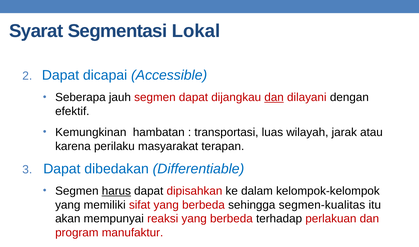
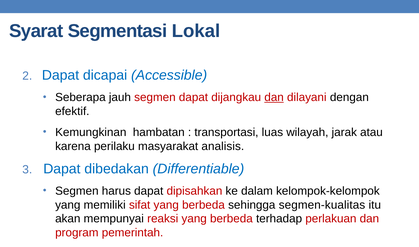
terapan: terapan -> analisis
harus underline: present -> none
manufaktur: manufaktur -> pemerintah
